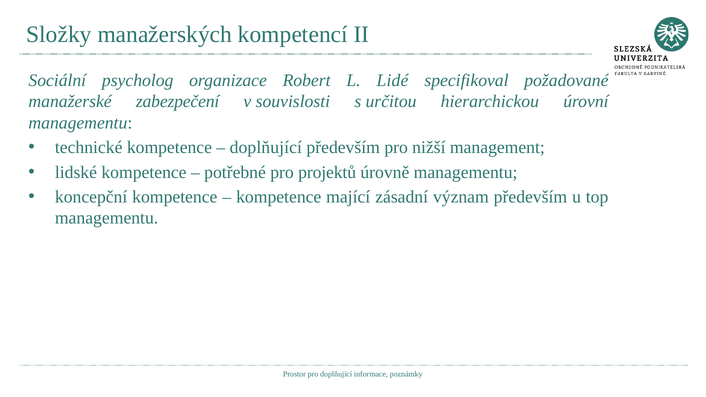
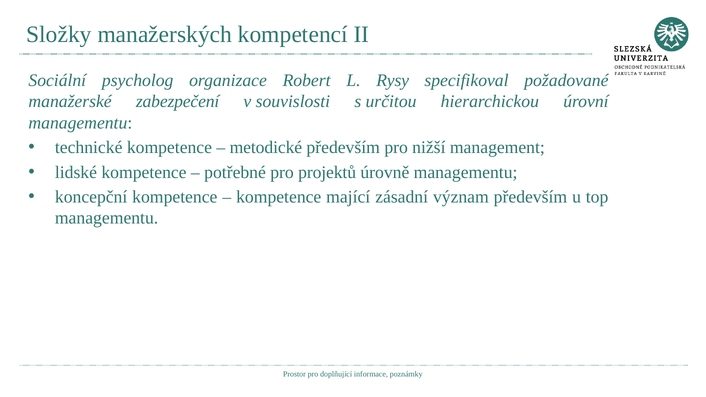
Lidé: Lidé -> Rysy
doplňující at (266, 148): doplňující -> metodické
